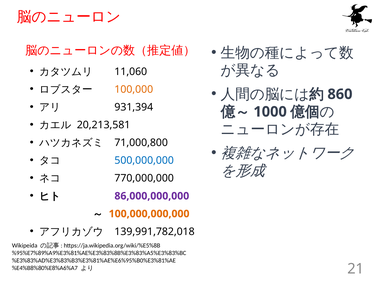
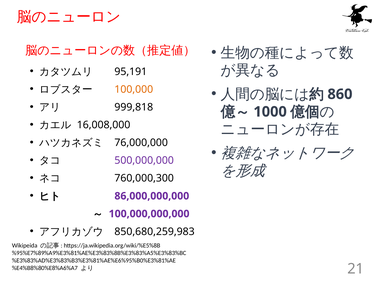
11,060: 11,060 -> 95,191
931,394: 931,394 -> 999,818
20,213,581: 20,213,581 -> 16,008,000
71,000,800: 71,000,800 -> 76,000,000
500,000,000 colour: blue -> purple
770,000,000: 770,000,000 -> 760,000,300
100,000,000,000 colour: orange -> purple
139,991,782,018: 139,991,782,018 -> 850,680,259,983
